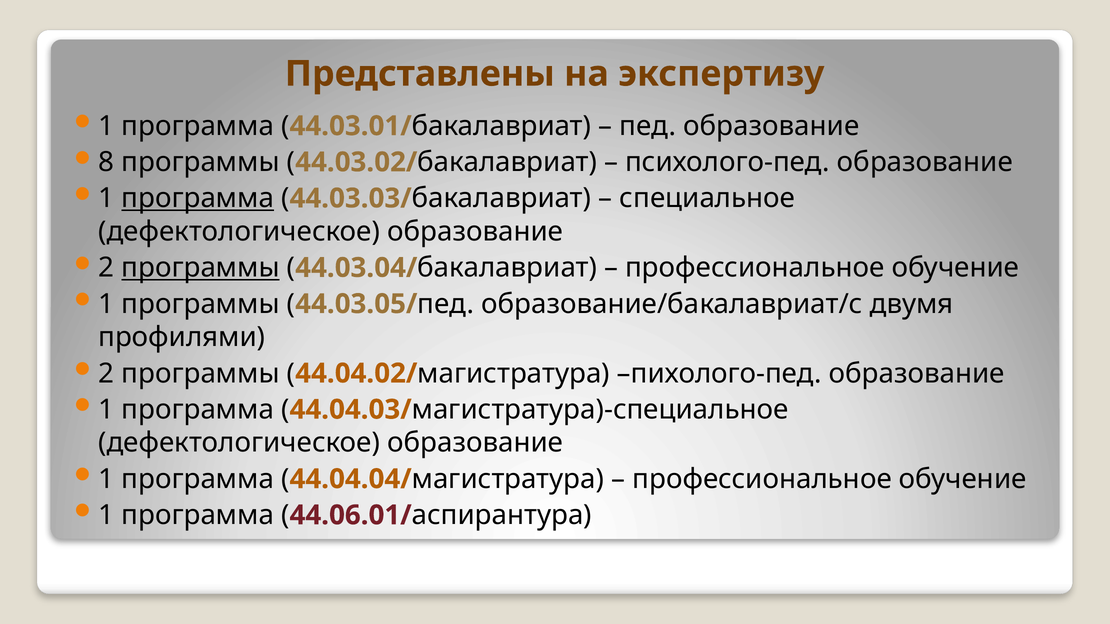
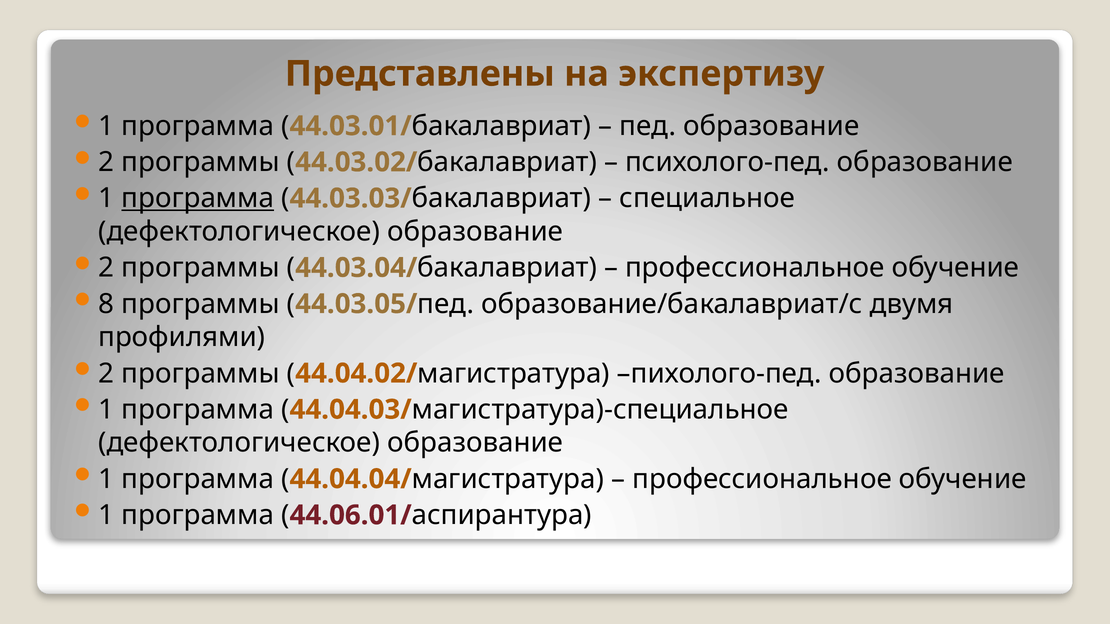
8 at (106, 162): 8 -> 2
программы at (200, 268) underline: present -> none
1 at (106, 304): 1 -> 8
